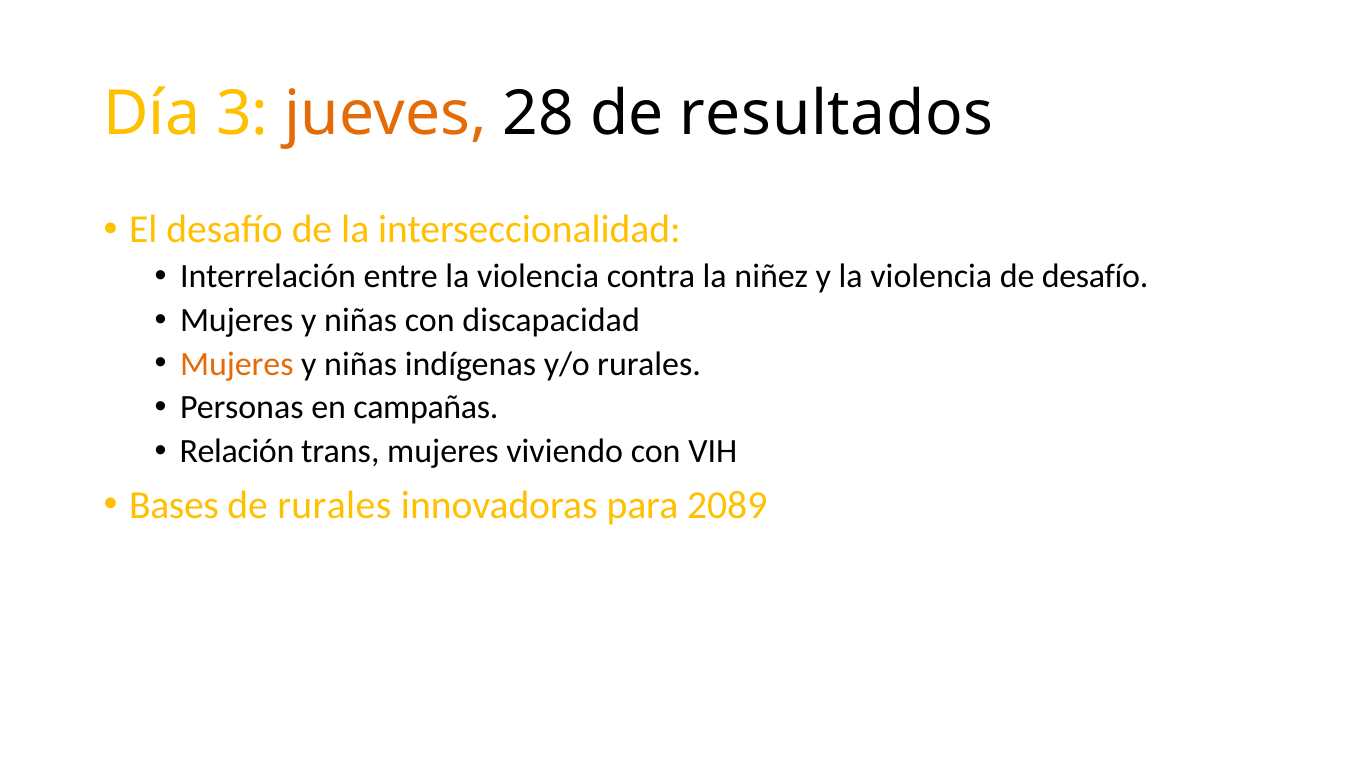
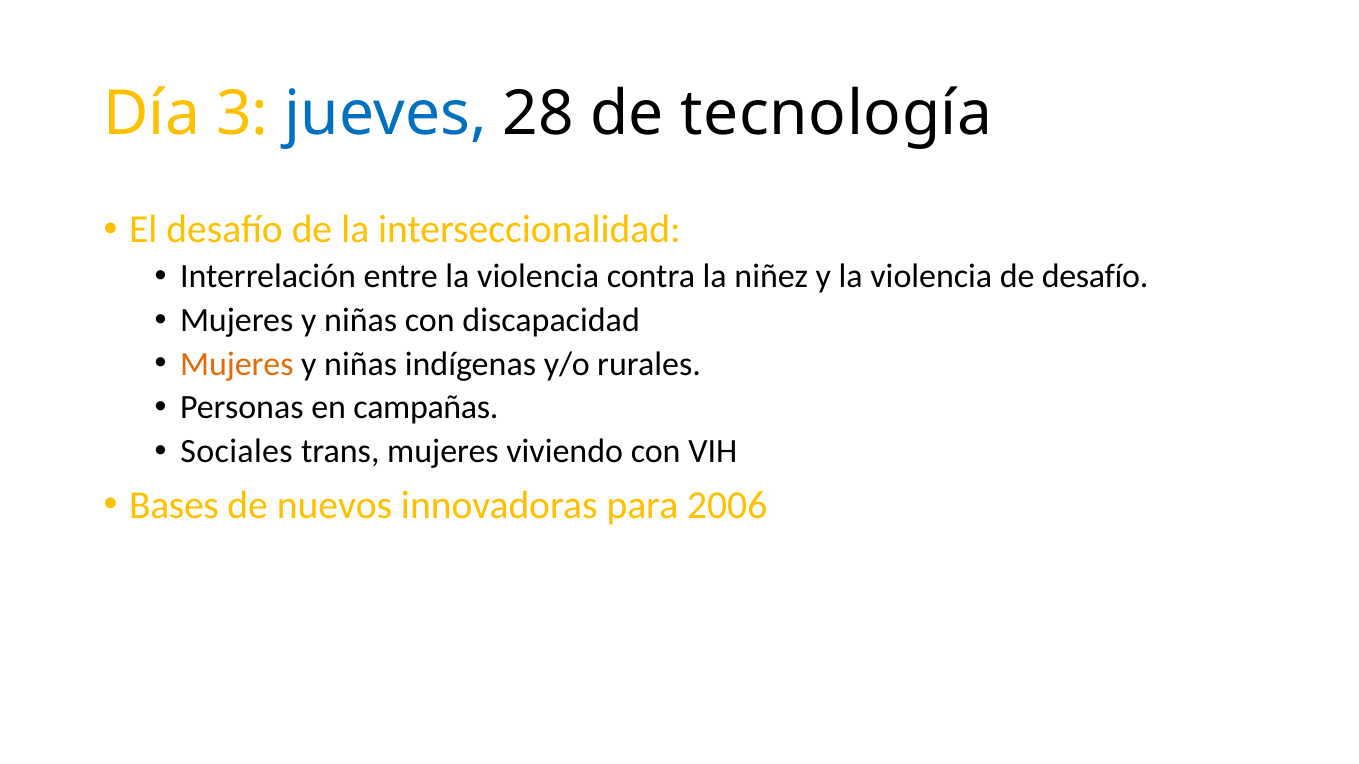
jueves colour: orange -> blue
resultados: resultados -> tecnología
Relación: Relación -> Sociales
de rurales: rurales -> nuevos
2089: 2089 -> 2006
